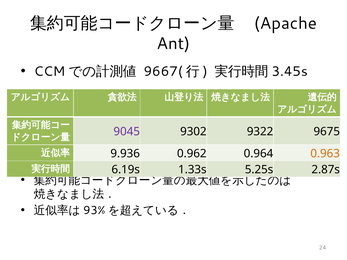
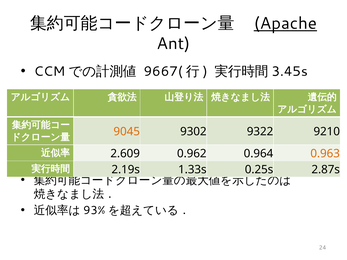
Apache underline: none -> present
9045 colour: purple -> orange
9675: 9675 -> 9210
9.936: 9.936 -> 2.609
6.19s: 6.19s -> 2.19s
5.25s: 5.25s -> 0.25s
